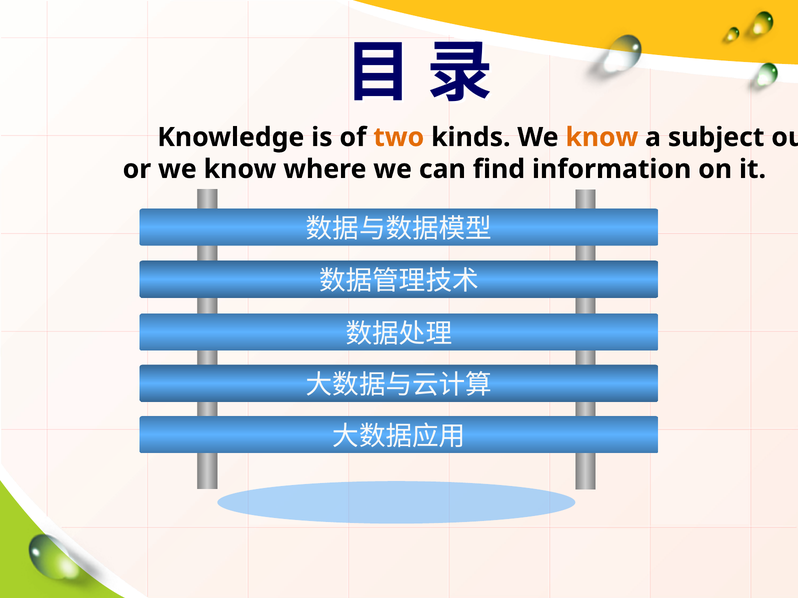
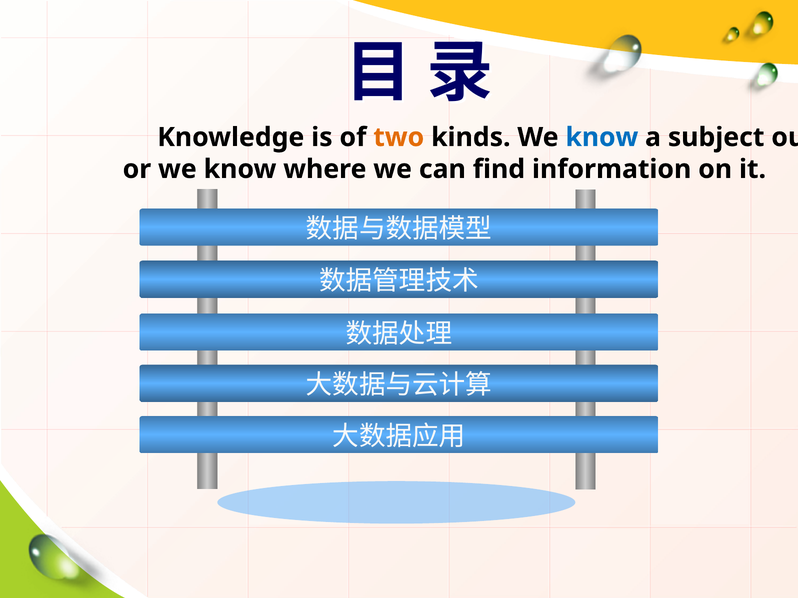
know at (602, 137) colour: orange -> blue
